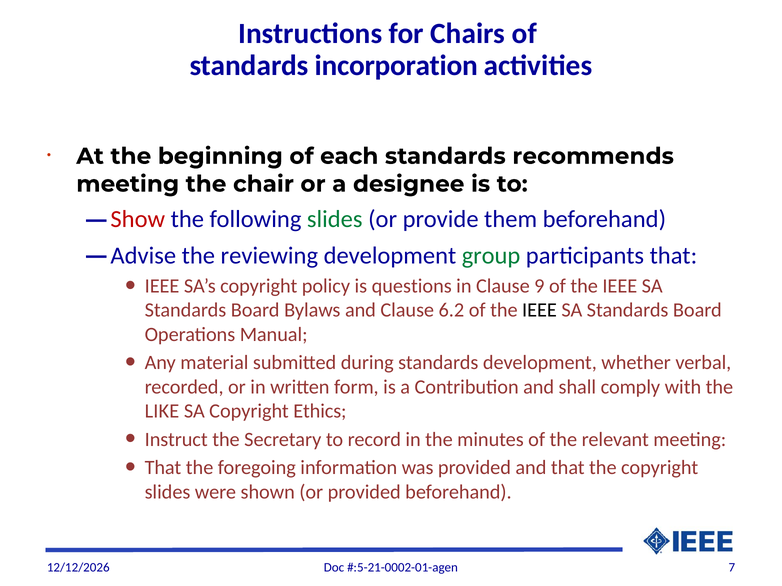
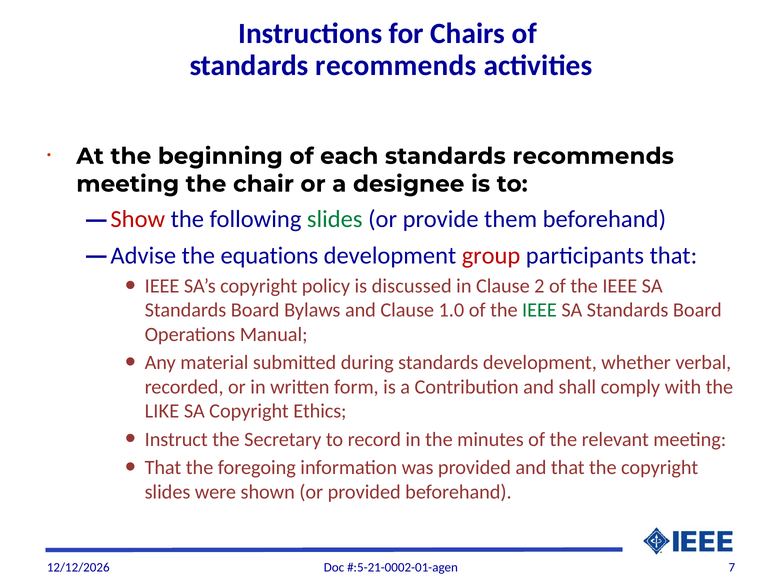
incorporation at (396, 66): incorporation -> recommends
reviewing: reviewing -> equations
group colour: green -> red
questions: questions -> discussed
9: 9 -> 2
6.2: 6.2 -> 1.0
IEEE at (540, 310) colour: black -> green
